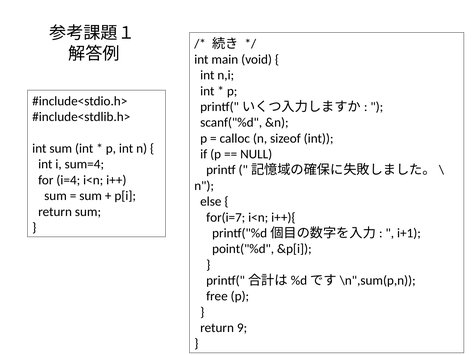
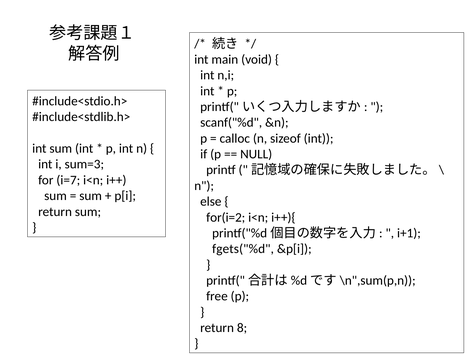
sum=4: sum=4 -> sum=3
i=4: i=4 -> i=7
for(i=7: for(i=7 -> for(i=2
point("%d: point("%d -> fgets("%d
9: 9 -> 8
